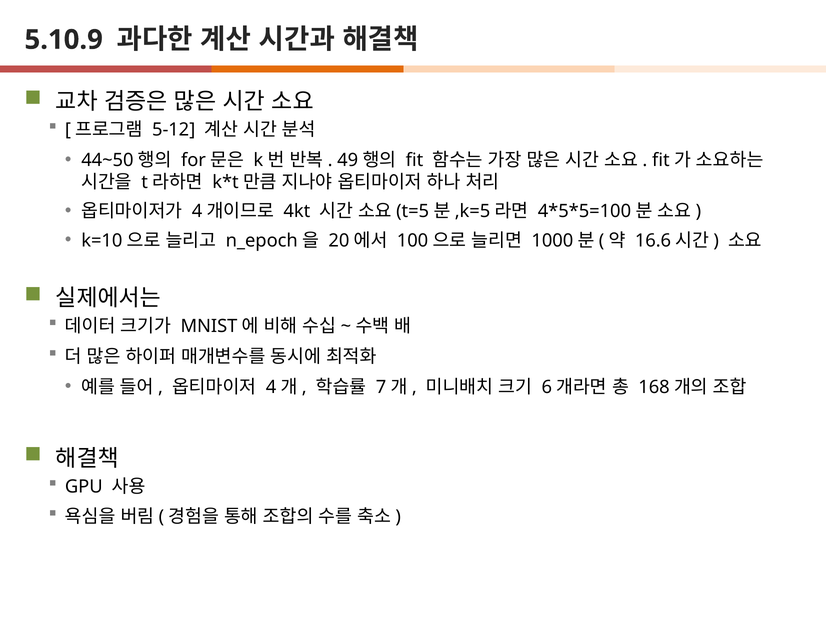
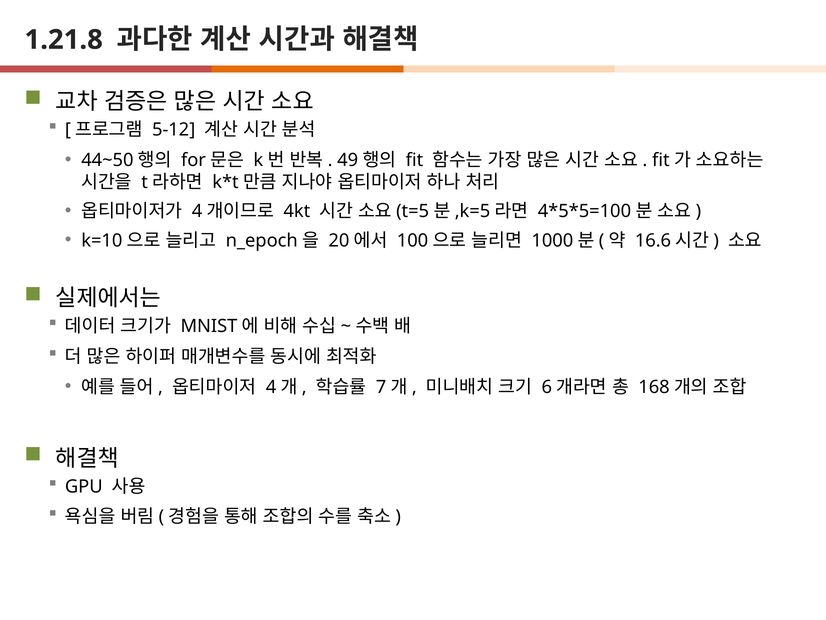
5.10.9: 5.10.9 -> 1.21.8
